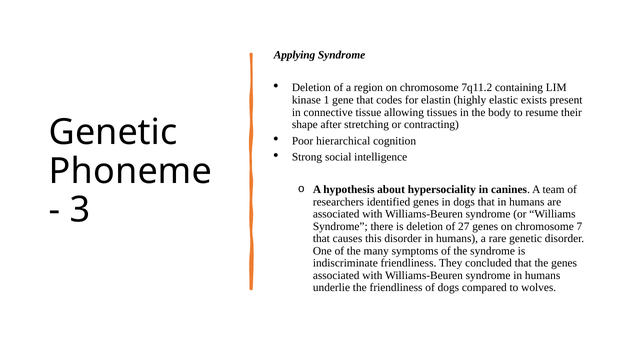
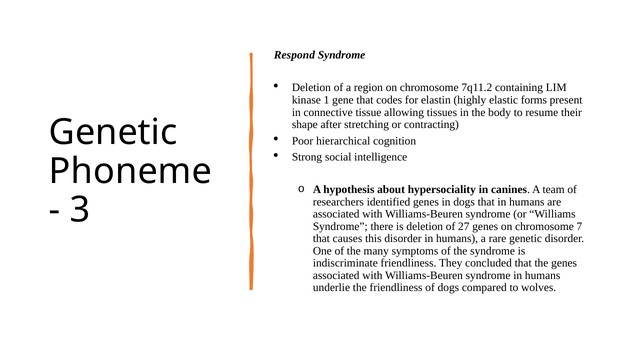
Applying: Applying -> Respond
exists: exists -> forms
